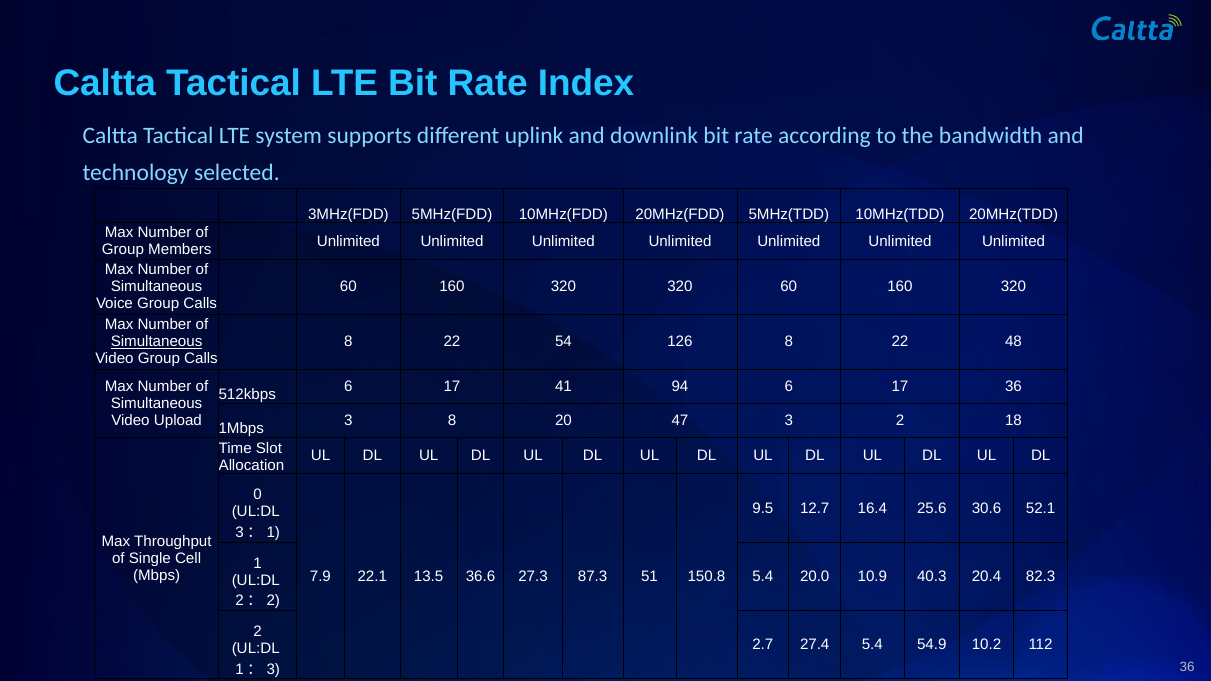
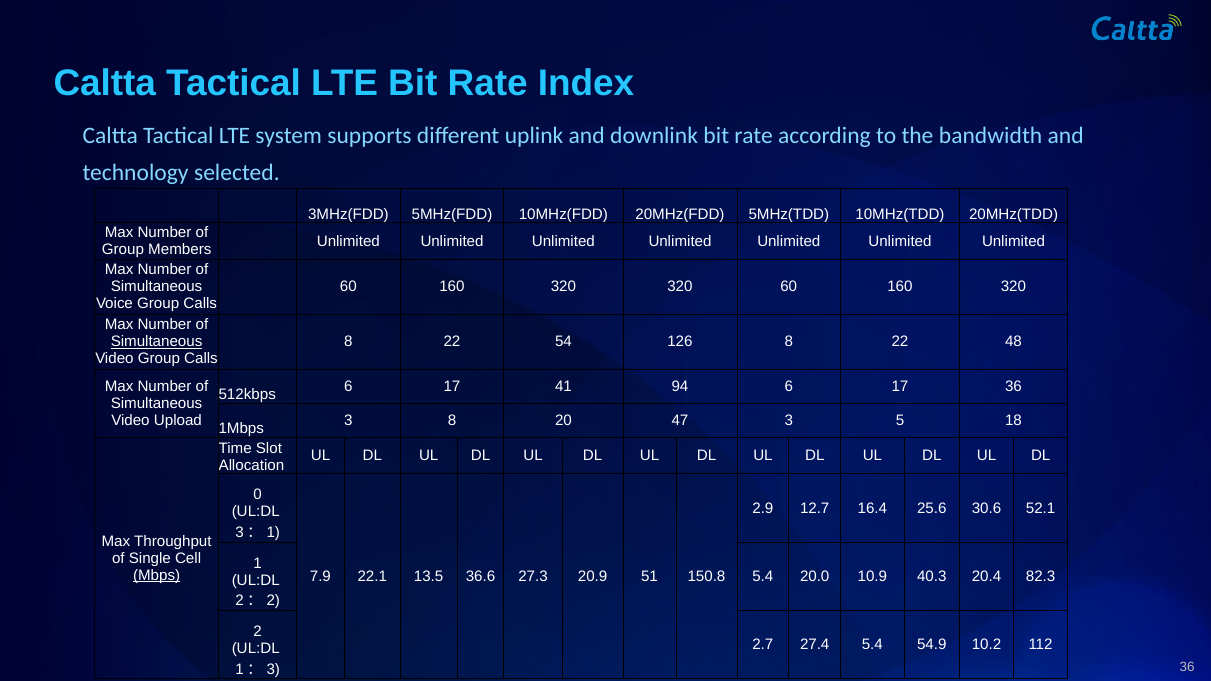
3 2: 2 -> 5
9.5: 9.5 -> 2.9
Mbps underline: none -> present
87.3: 87.3 -> 20.9
